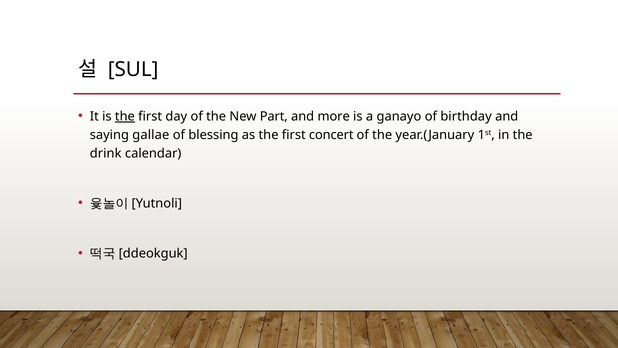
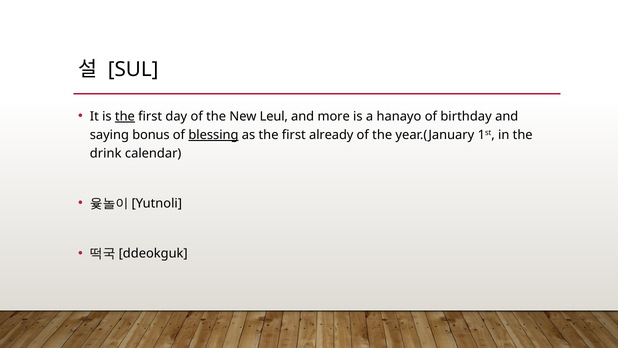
Part: Part -> Leul
ganayo: ganayo -> hanayo
gallae: gallae -> bonus
blessing underline: none -> present
concert: concert -> already
